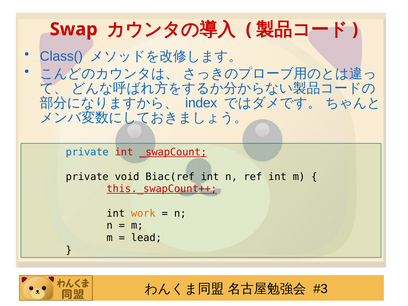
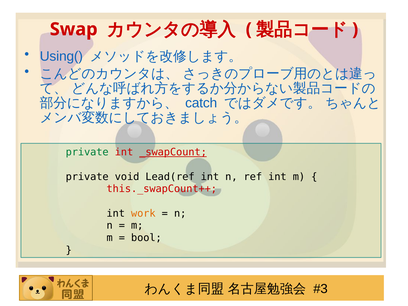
Class(: Class( -> Using(
index: index -> catch
private at (87, 152) colour: blue -> green
Biac(ref: Biac(ref -> Lead(ref
this._swapCount++ underline: present -> none
lead: lead -> bool
